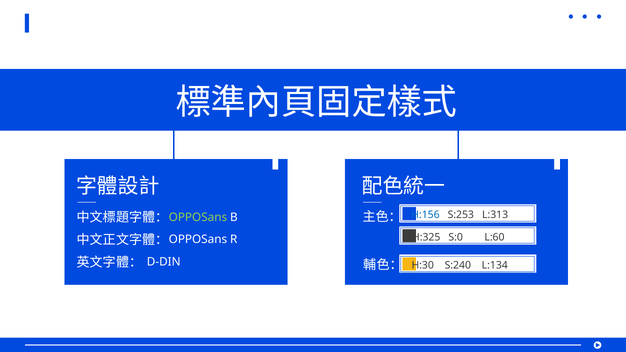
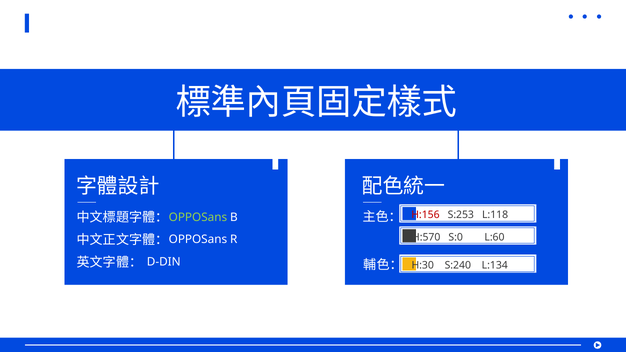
H:156 colour: blue -> red
L:313: L:313 -> L:118
H:325: H:325 -> H:570
